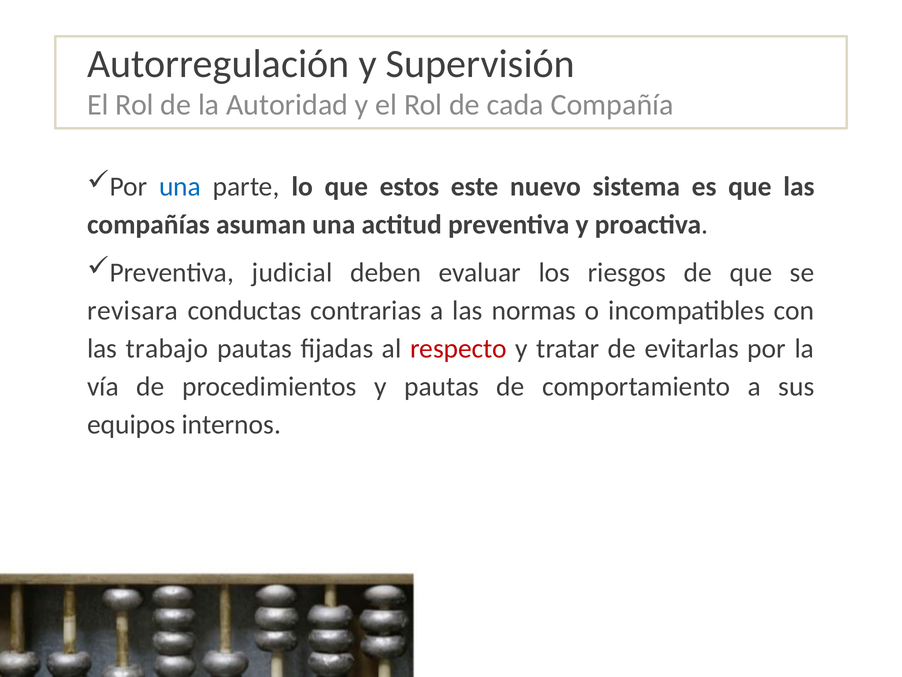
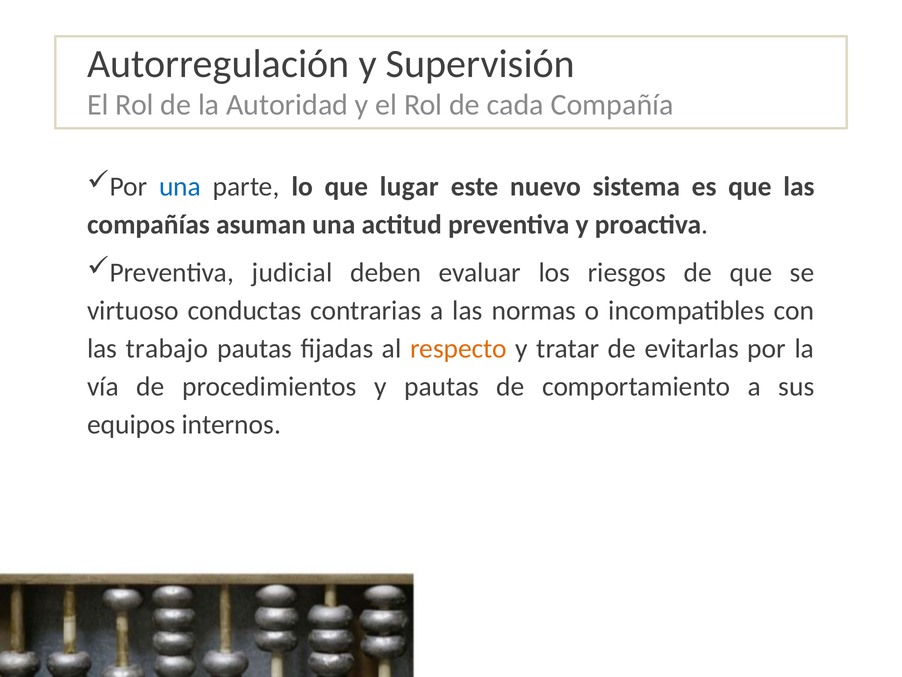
estos: estos -> lugar
revisara: revisara -> virtuoso
respecto colour: red -> orange
